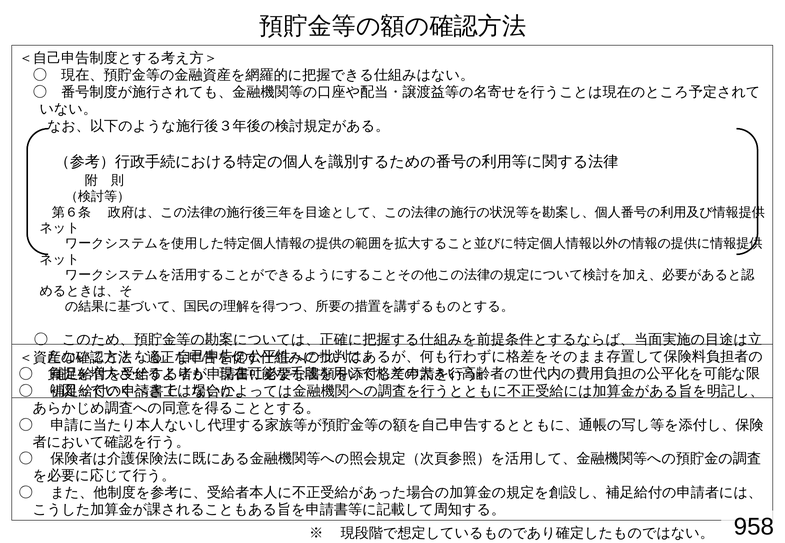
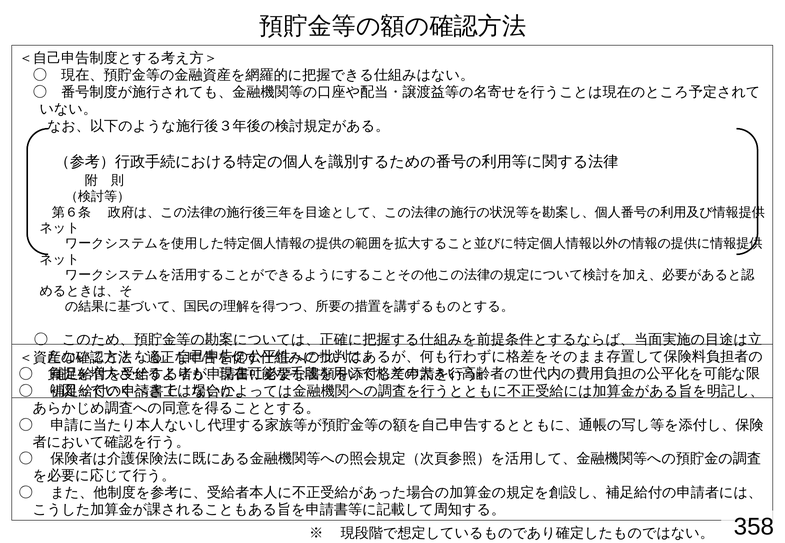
958: 958 -> 358
